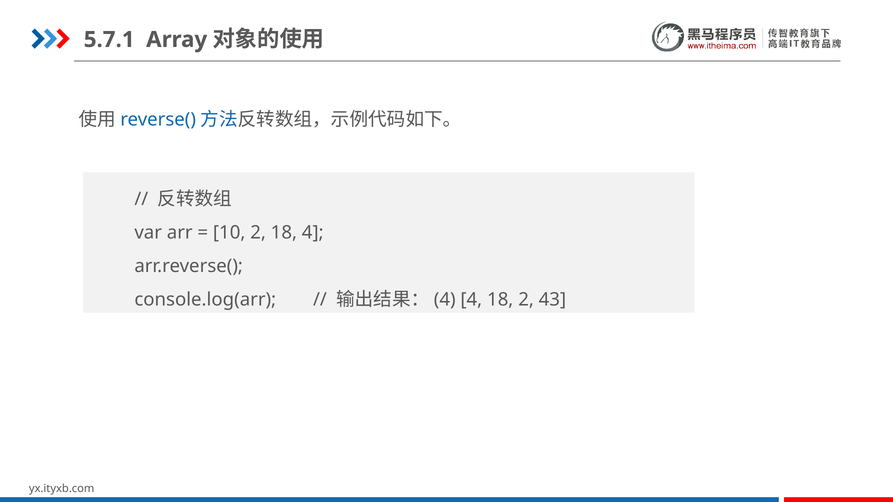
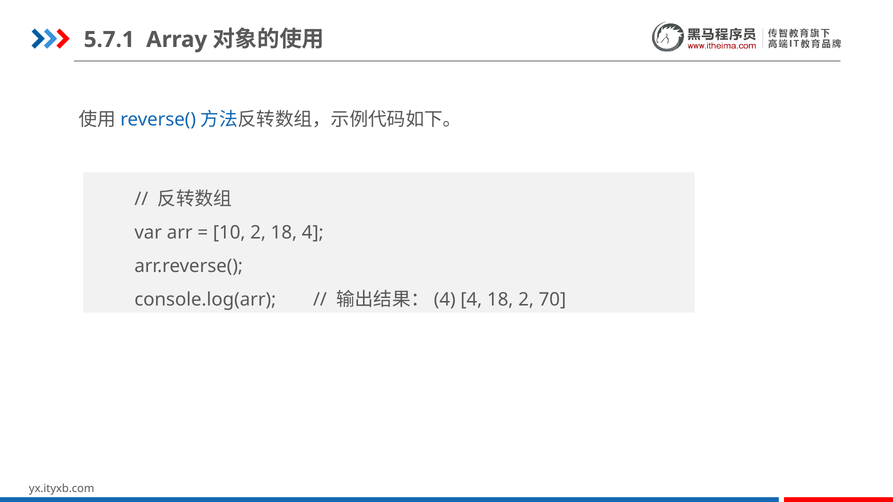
43: 43 -> 70
